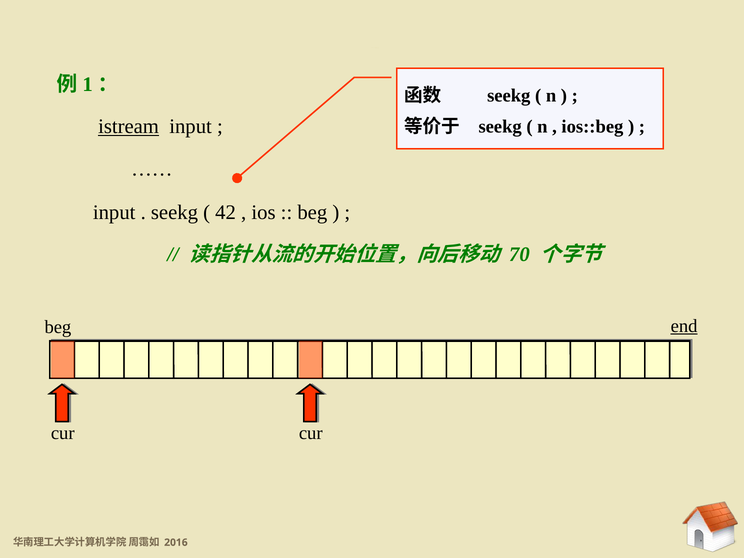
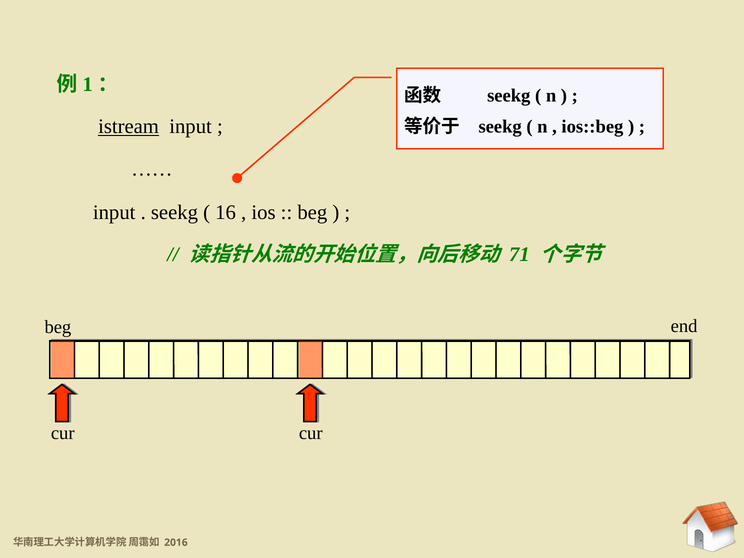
42: 42 -> 16
70: 70 -> 71
end underline: present -> none
